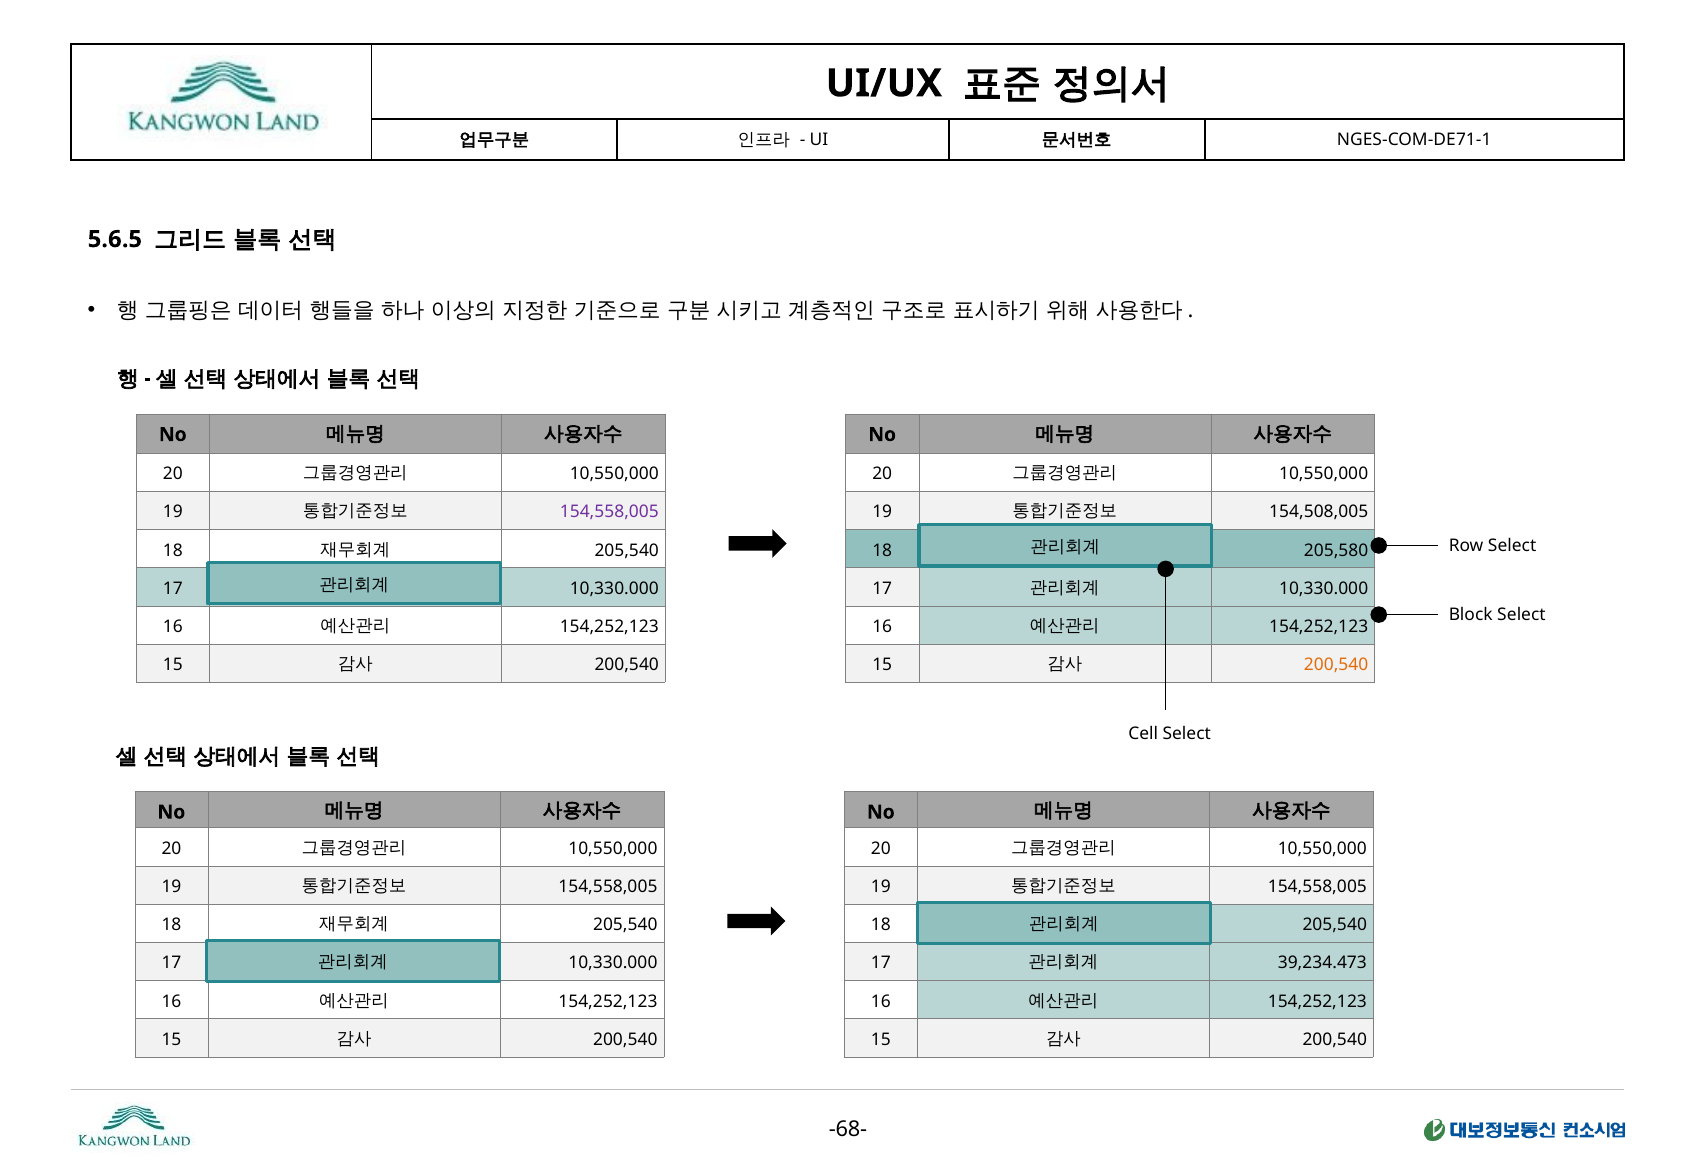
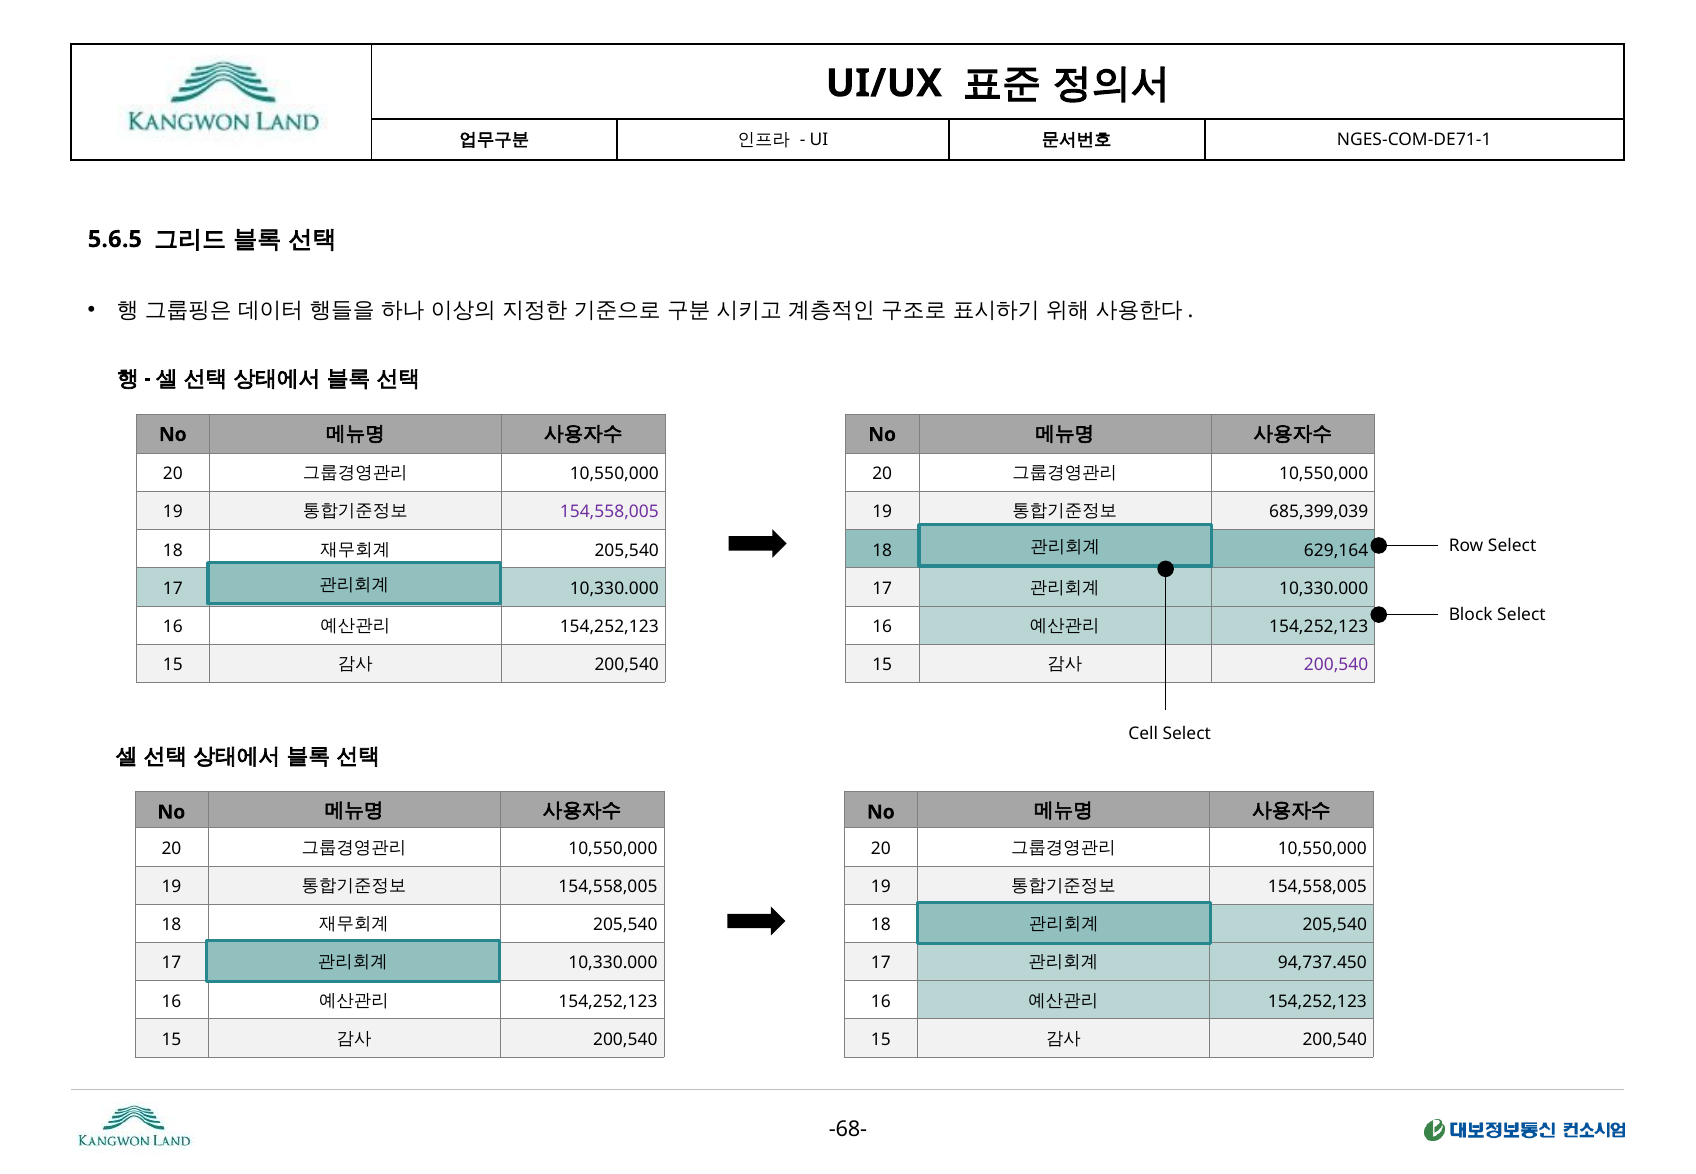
154,508,005: 154,508,005 -> 685,399,039
205,580: 205,580 -> 629,164
200,540 at (1336, 665) colour: orange -> purple
39,234.473: 39,234.473 -> 94,737.450
